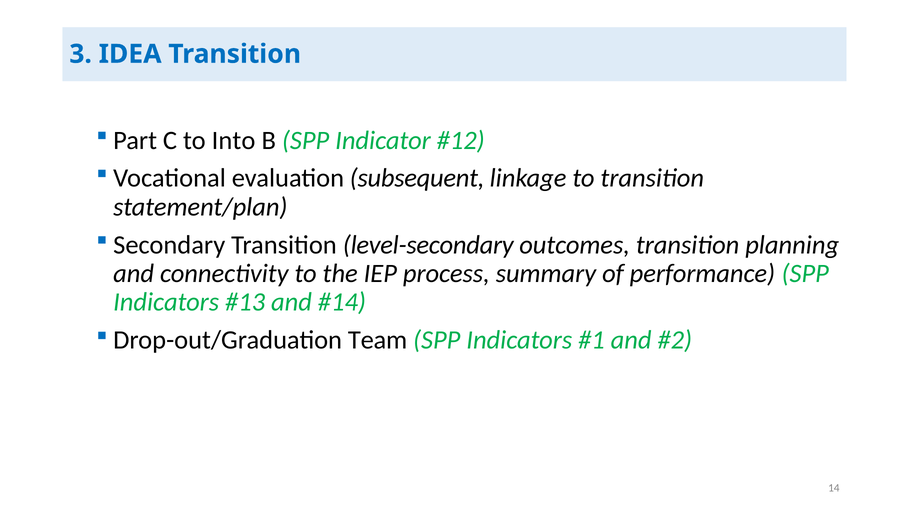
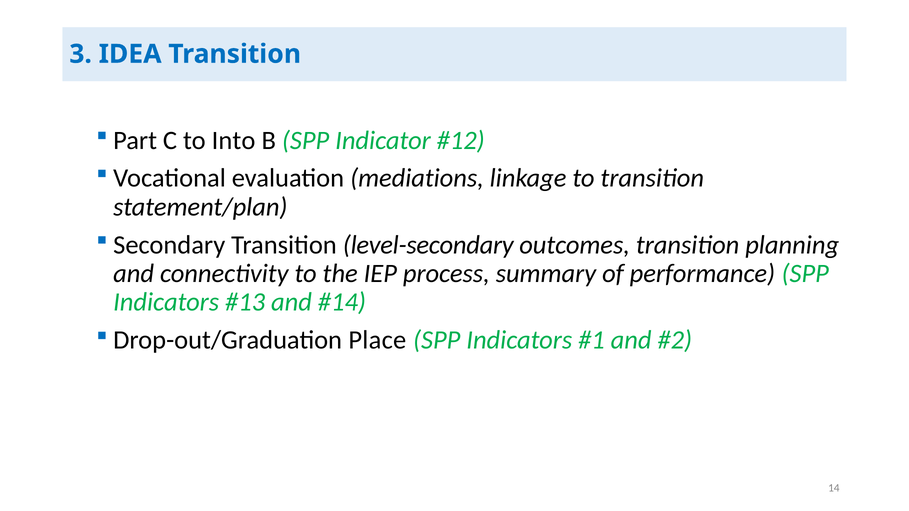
subsequent: subsequent -> mediations
Team: Team -> Place
